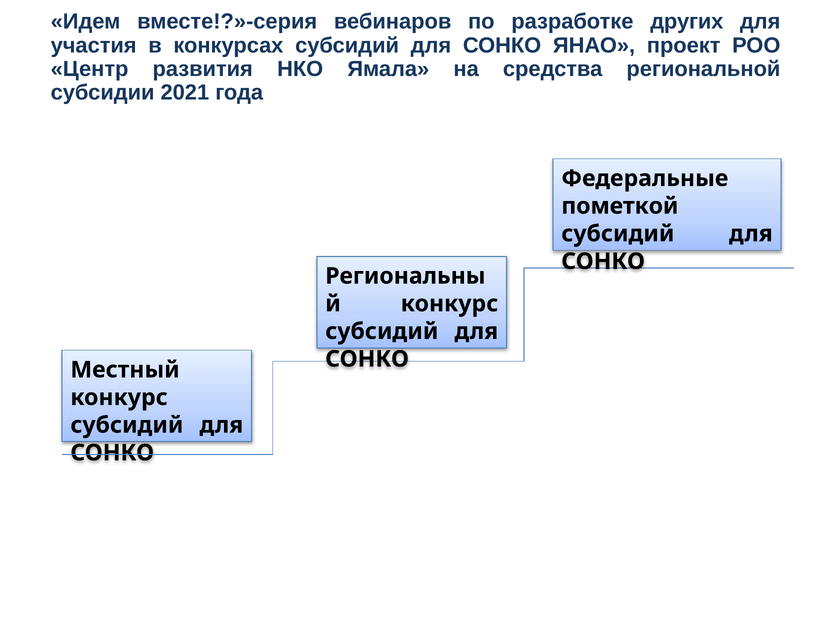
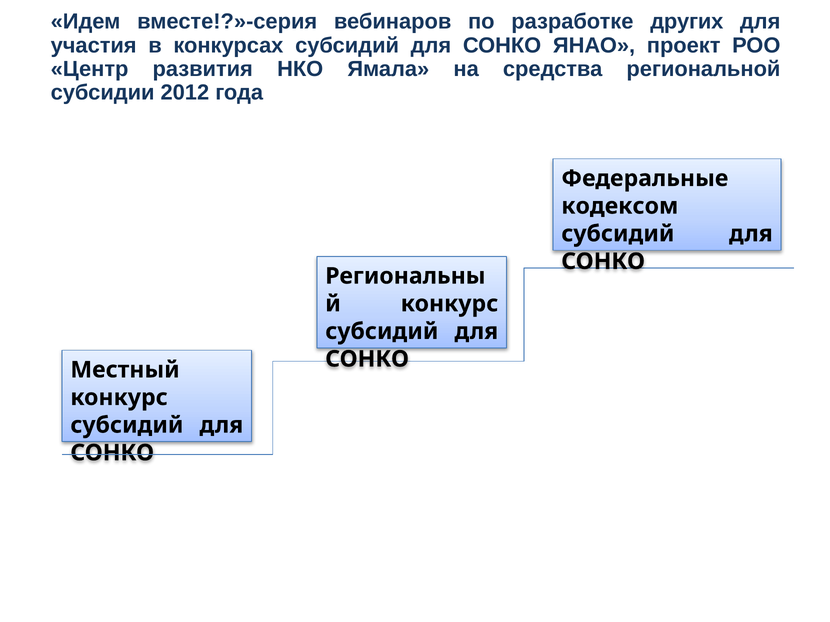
2021: 2021 -> 2012
пометкой: пометкой -> кодексом
